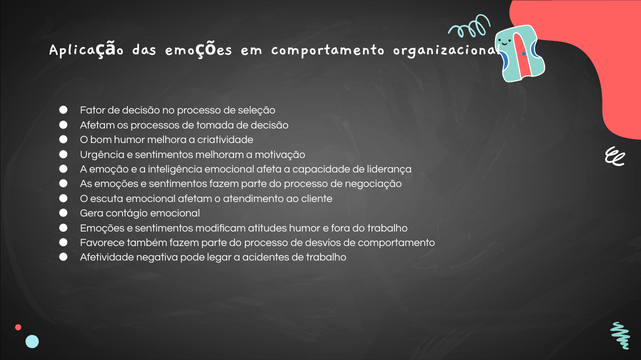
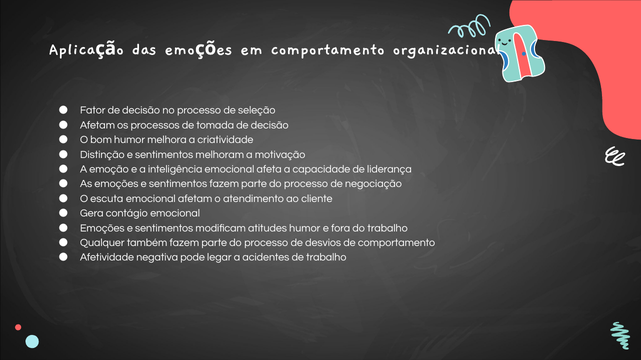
Urgência: Urgência -> Distinção
Favorece: Favorece -> Qualquer
